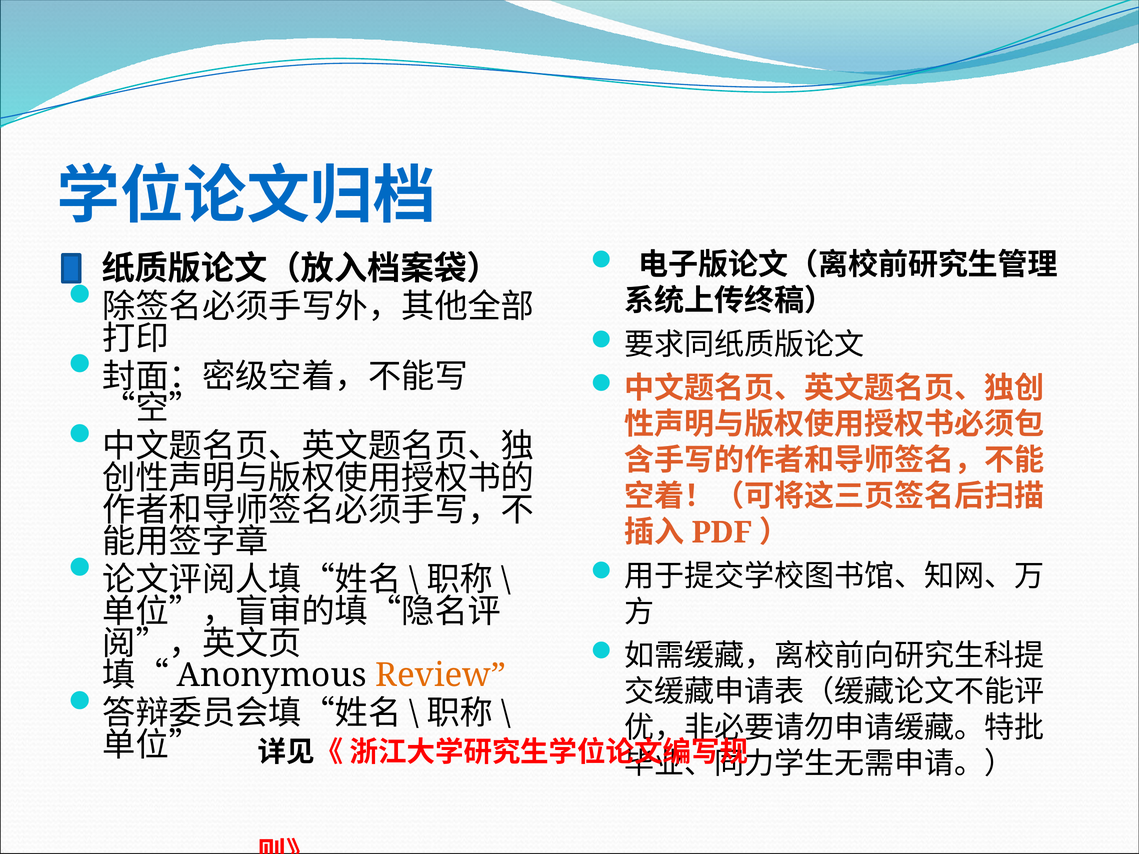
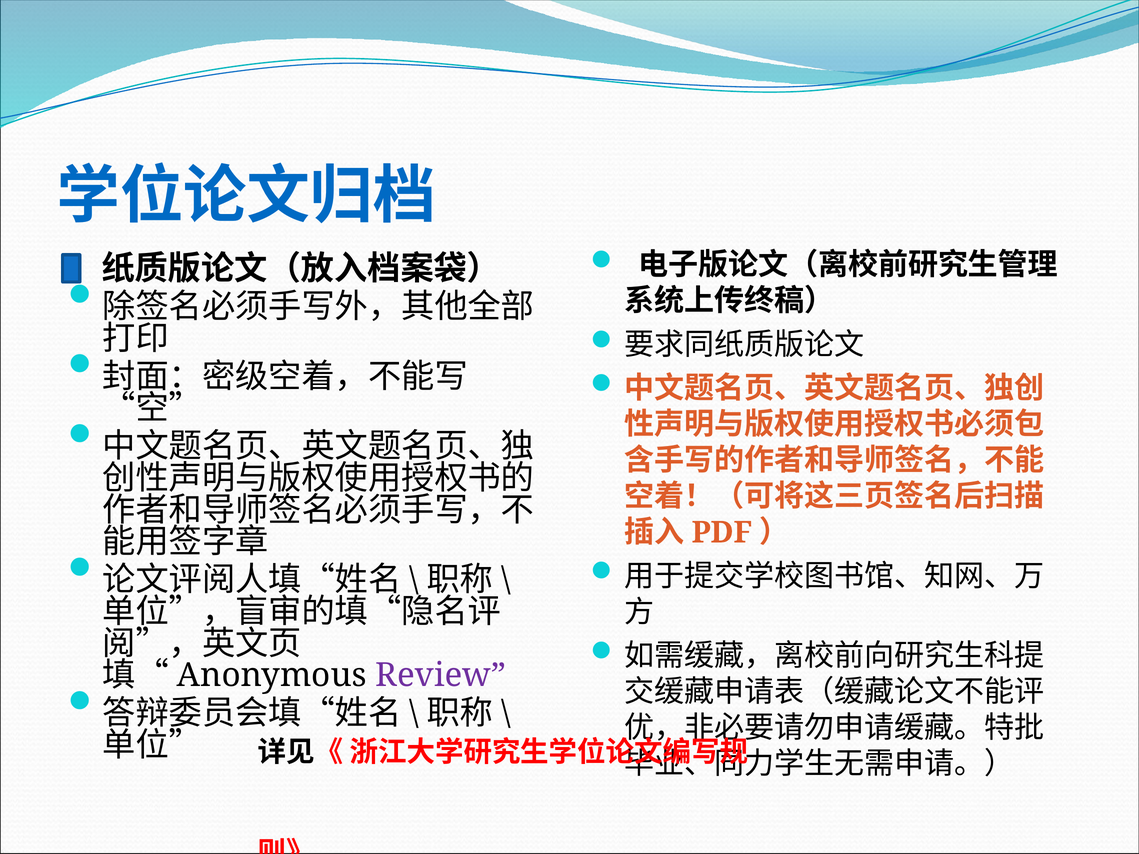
Review colour: orange -> purple
